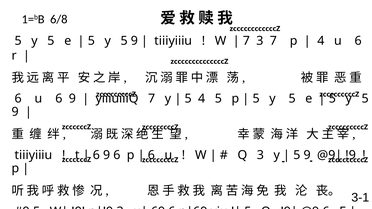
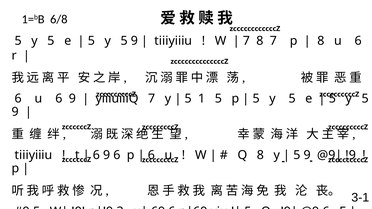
7 3: 3 -> 8
4 at (321, 41): 4 -> 8
5 4: 4 -> 1
Q 3: 3 -> 8
